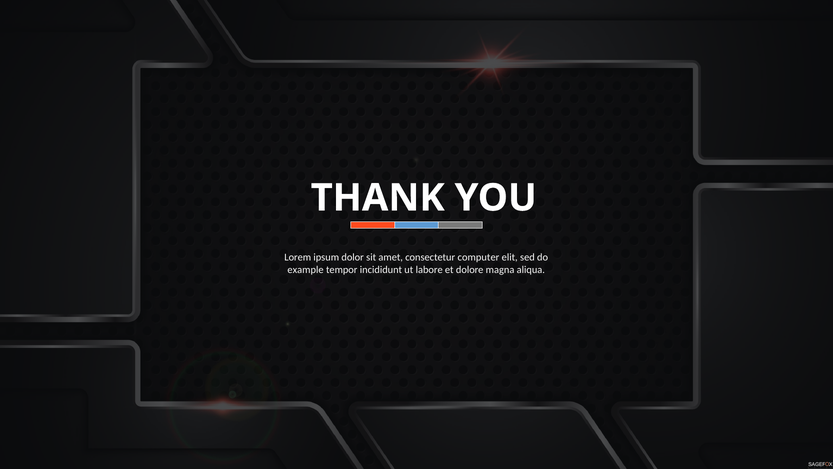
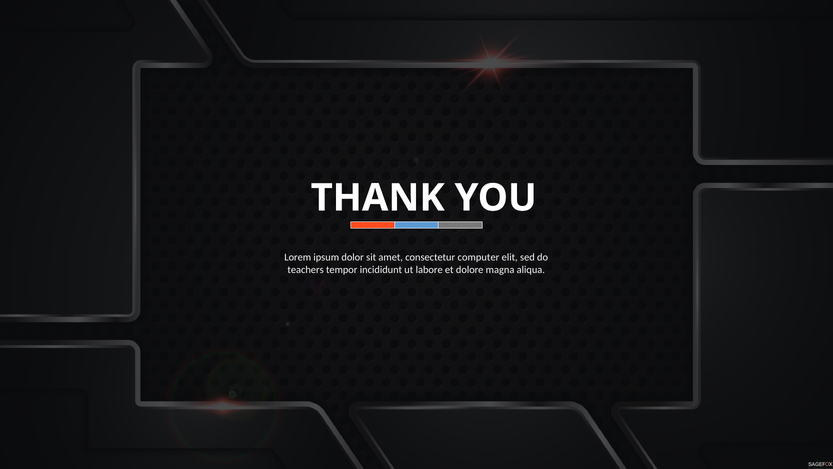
example: example -> teachers
